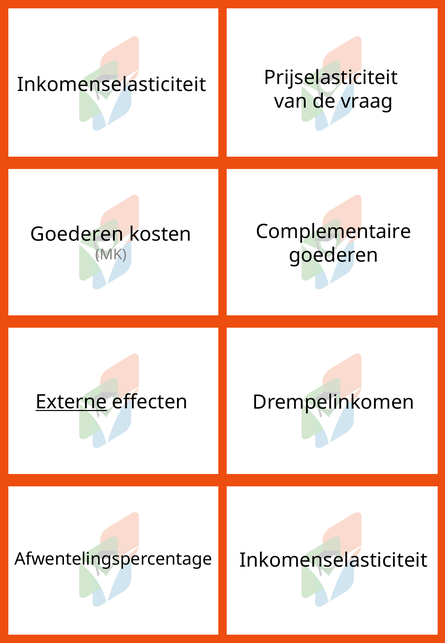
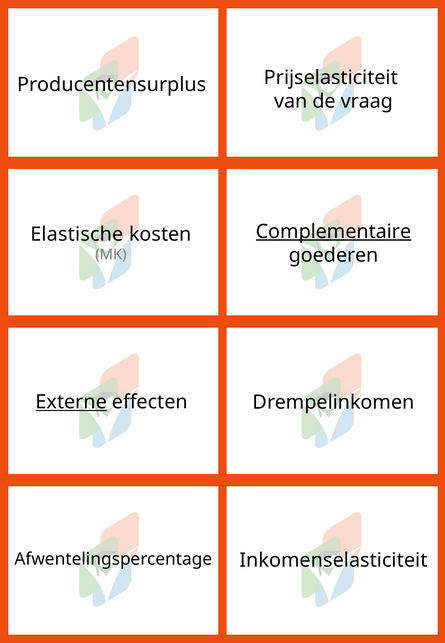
Inkomenselasticiteit at (112, 85): Inkomenselasticiteit -> Producentensurplus
Complementaire underline: none -> present
Goederen at (77, 234): Goederen -> Elastische
